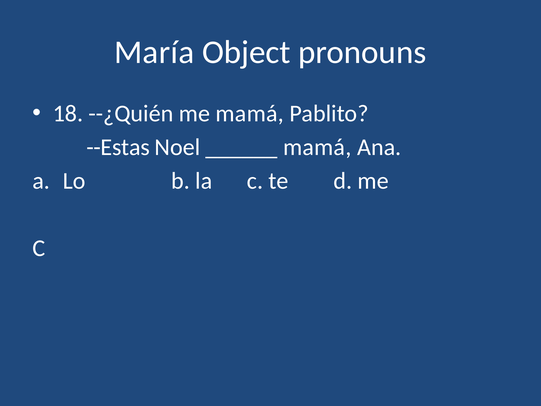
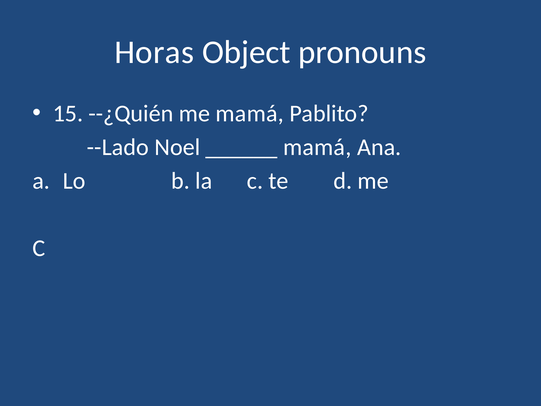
María: María -> Horas
18: 18 -> 15
--Estas: --Estas -> --Lado
